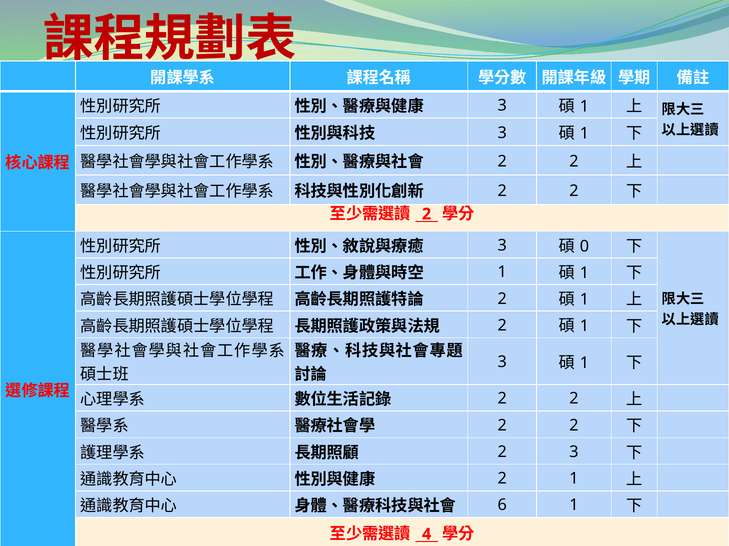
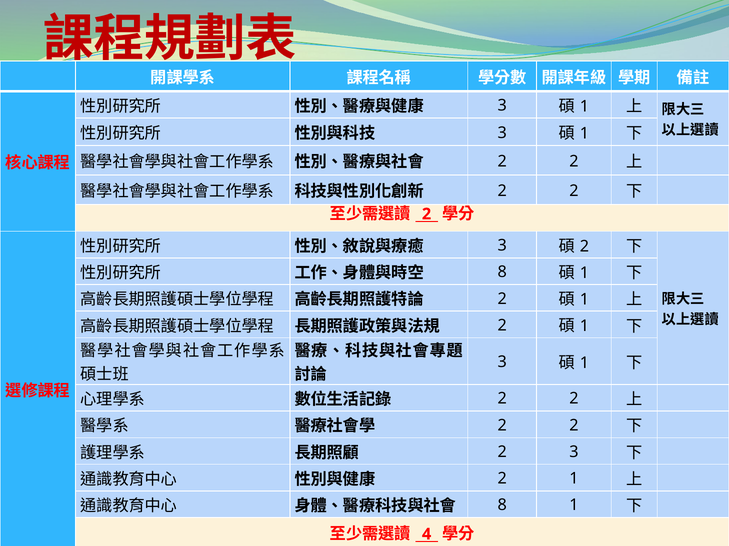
0 at (584, 247): 0 -> 2
1 at (502, 273): 1 -> 8
6 at (502, 506): 6 -> 8
